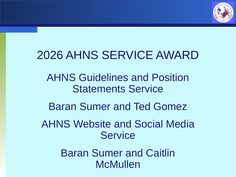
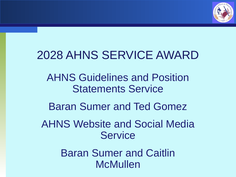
2026: 2026 -> 2028
